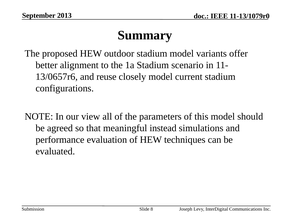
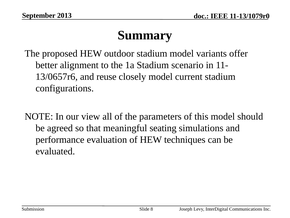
instead: instead -> seating
